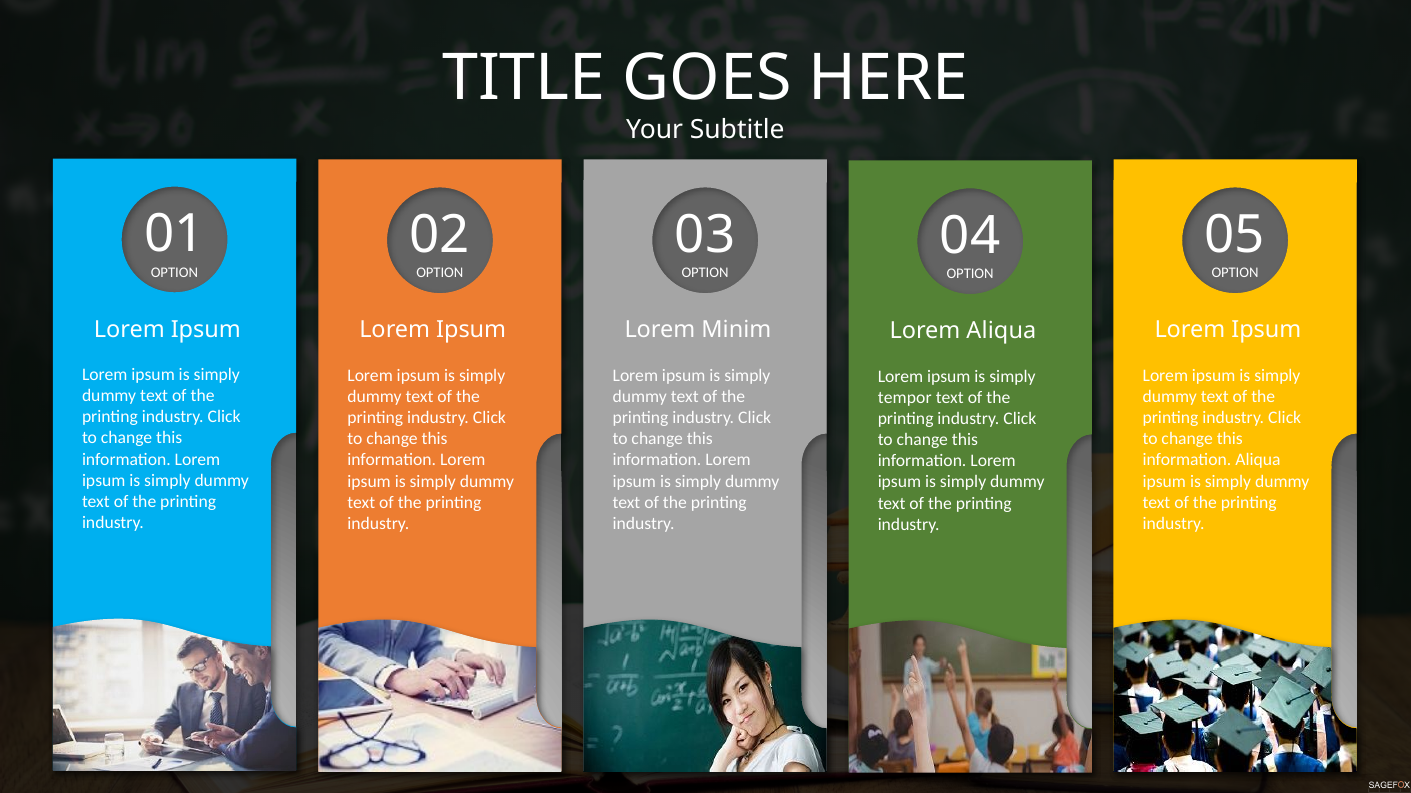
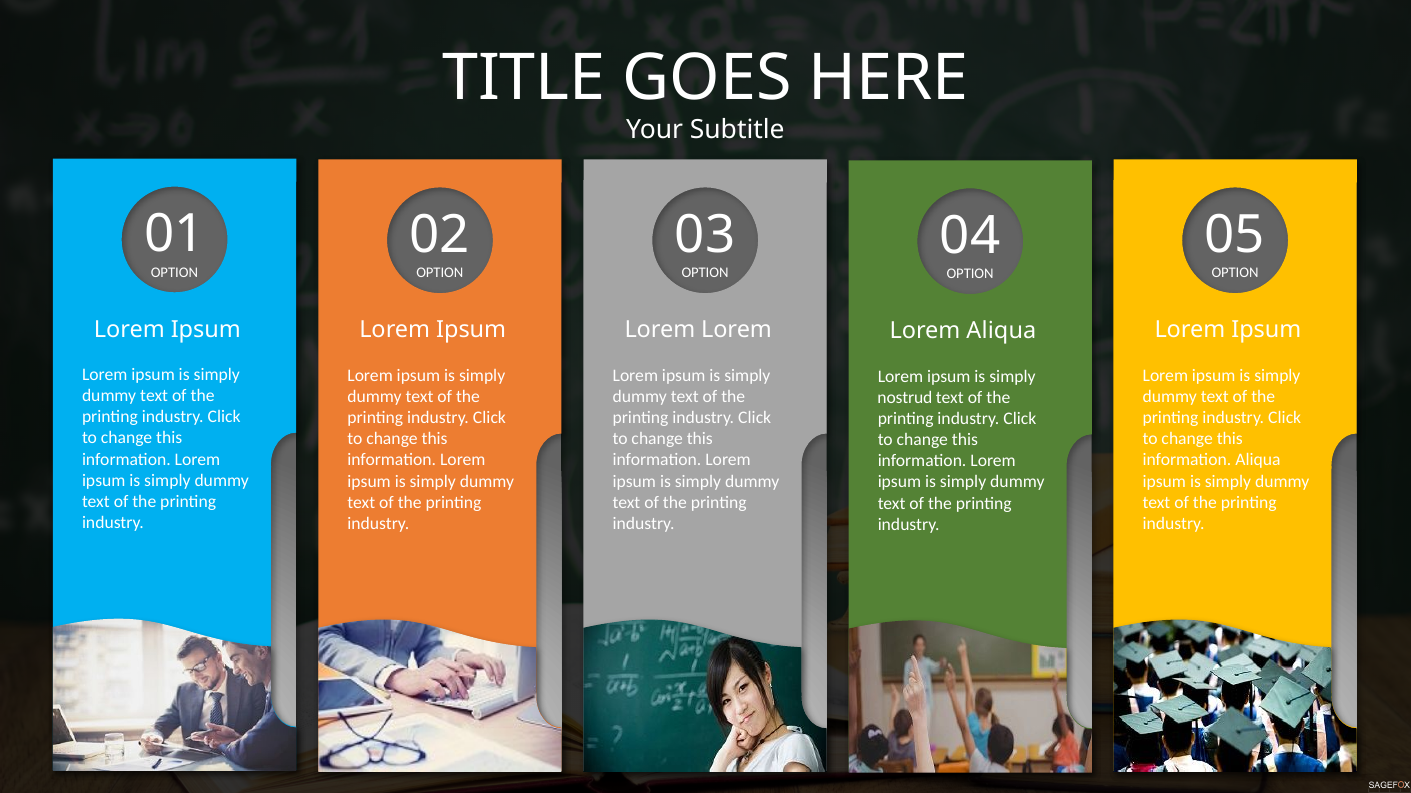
Minim at (736, 330): Minim -> Lorem
tempor: tempor -> nostrud
